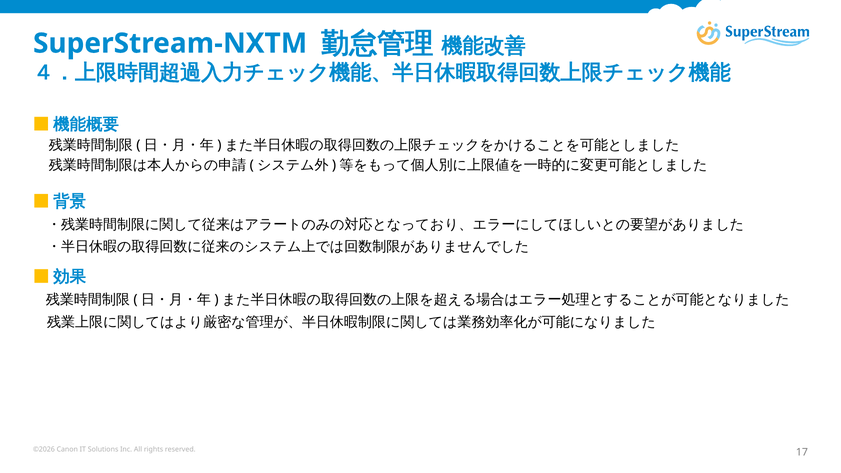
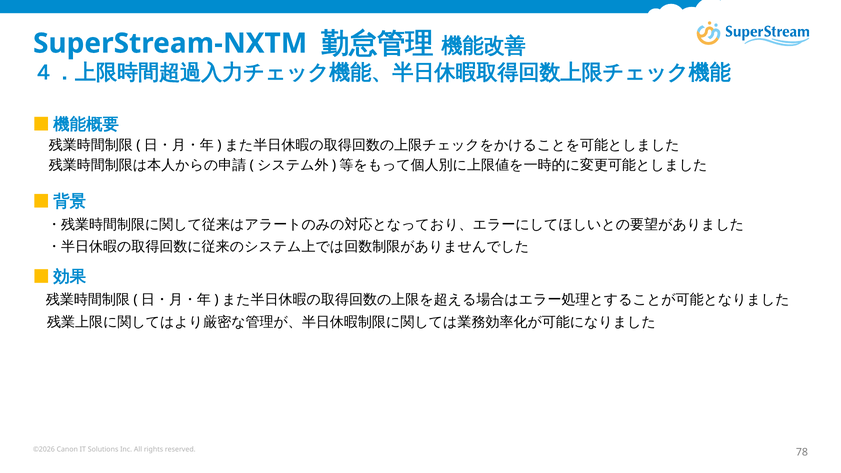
17: 17 -> 78
